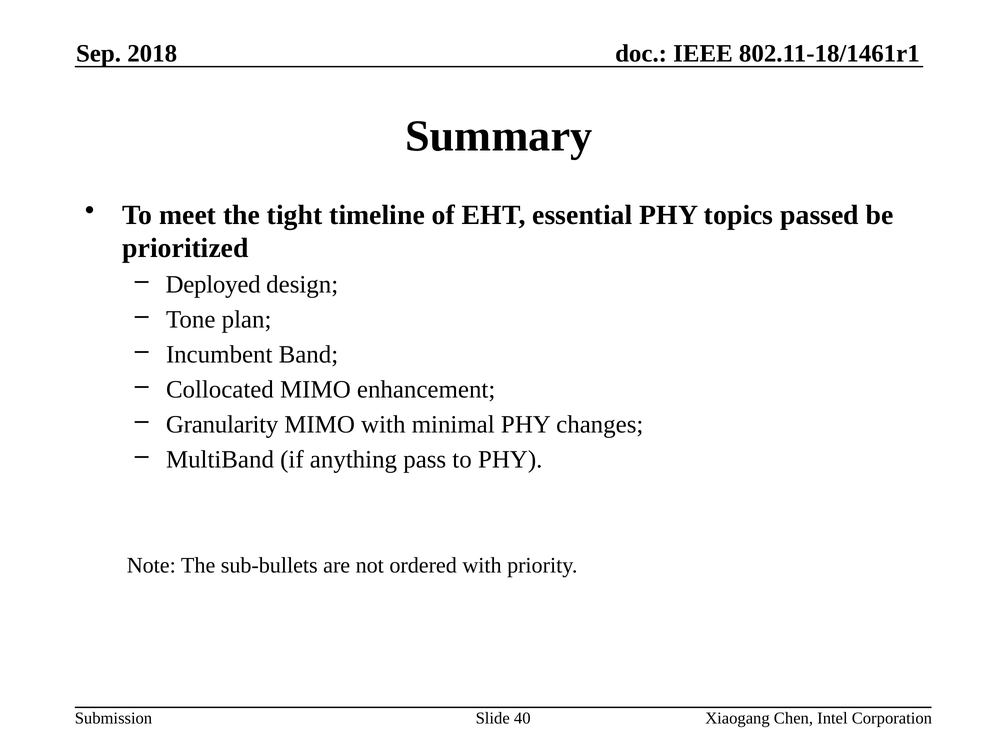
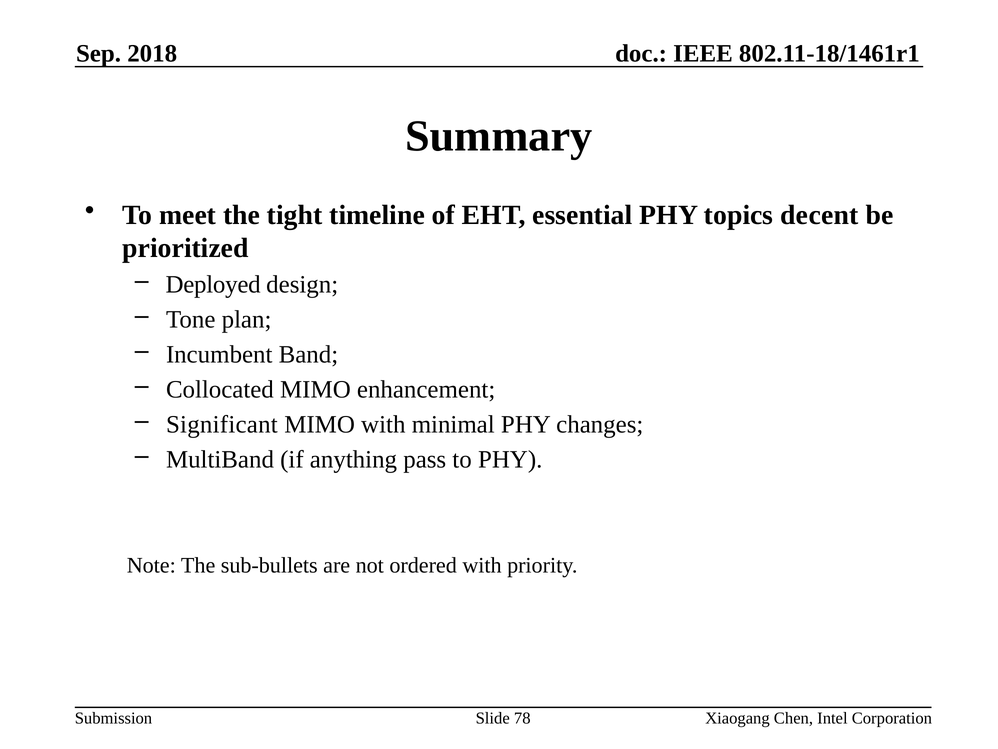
passed: passed -> decent
Granularity: Granularity -> Significant
40: 40 -> 78
